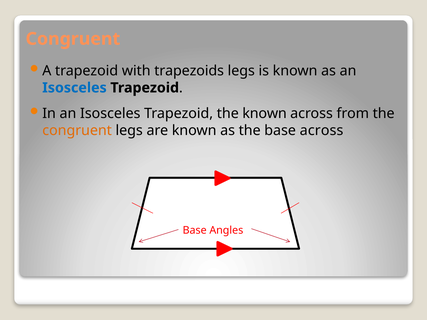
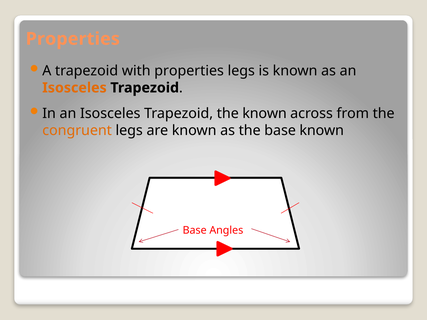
Congruent at (73, 39): Congruent -> Properties
with trapezoids: trapezoids -> properties
Isosceles at (74, 88) colour: blue -> orange
base across: across -> known
